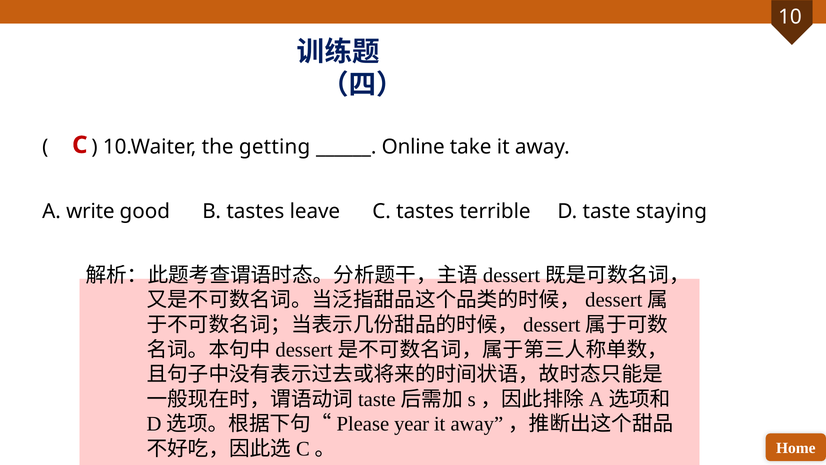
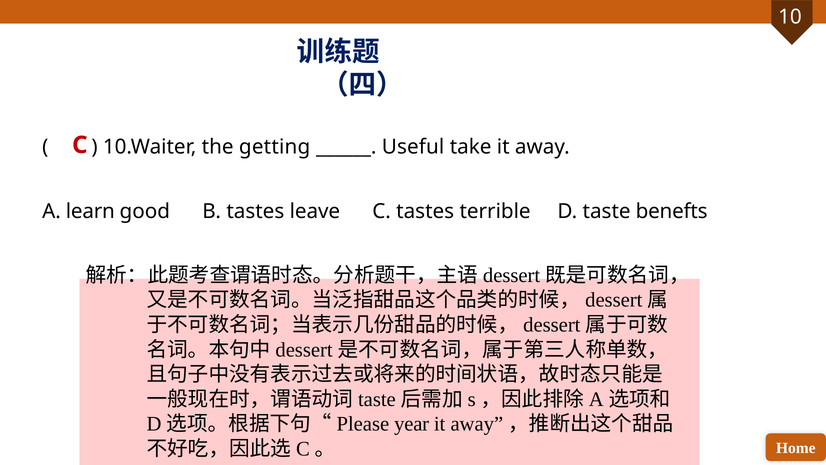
Online: Online -> Useful
write: write -> learn
staying: staying -> benefts
